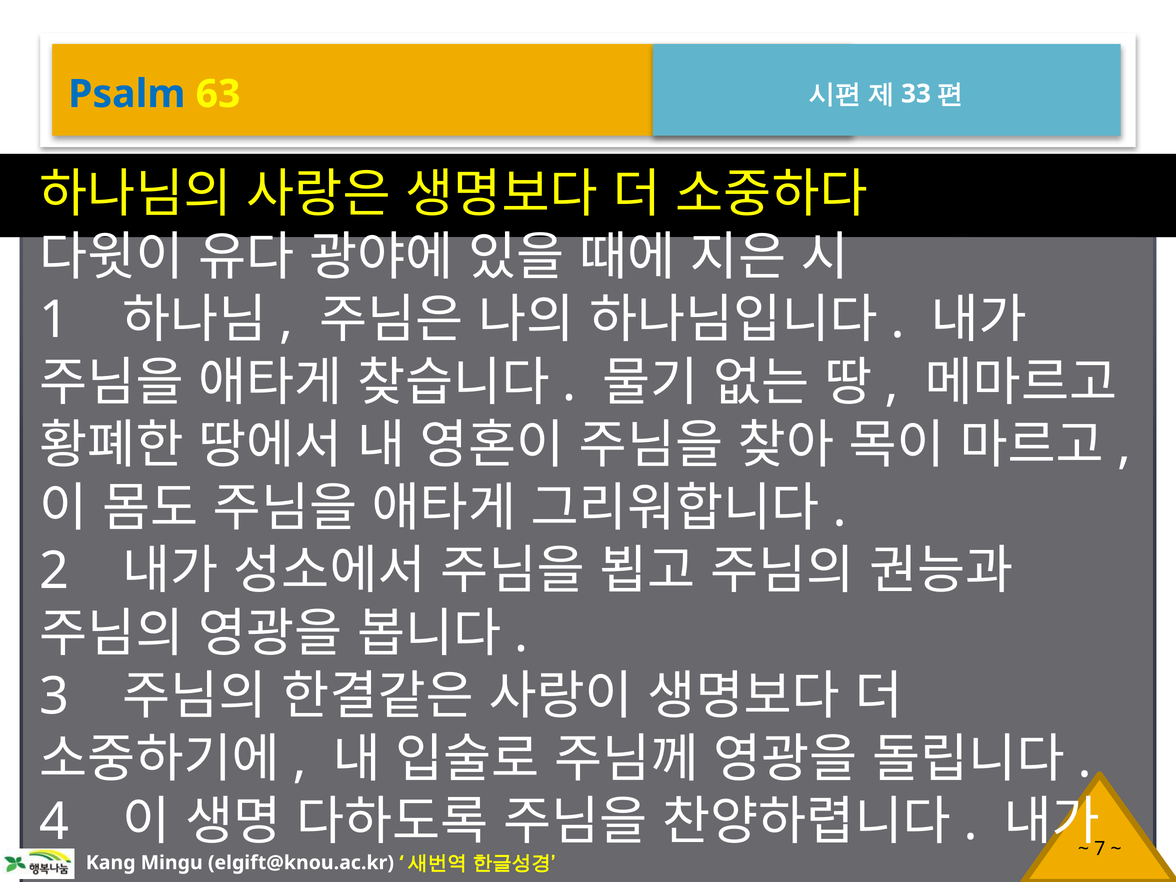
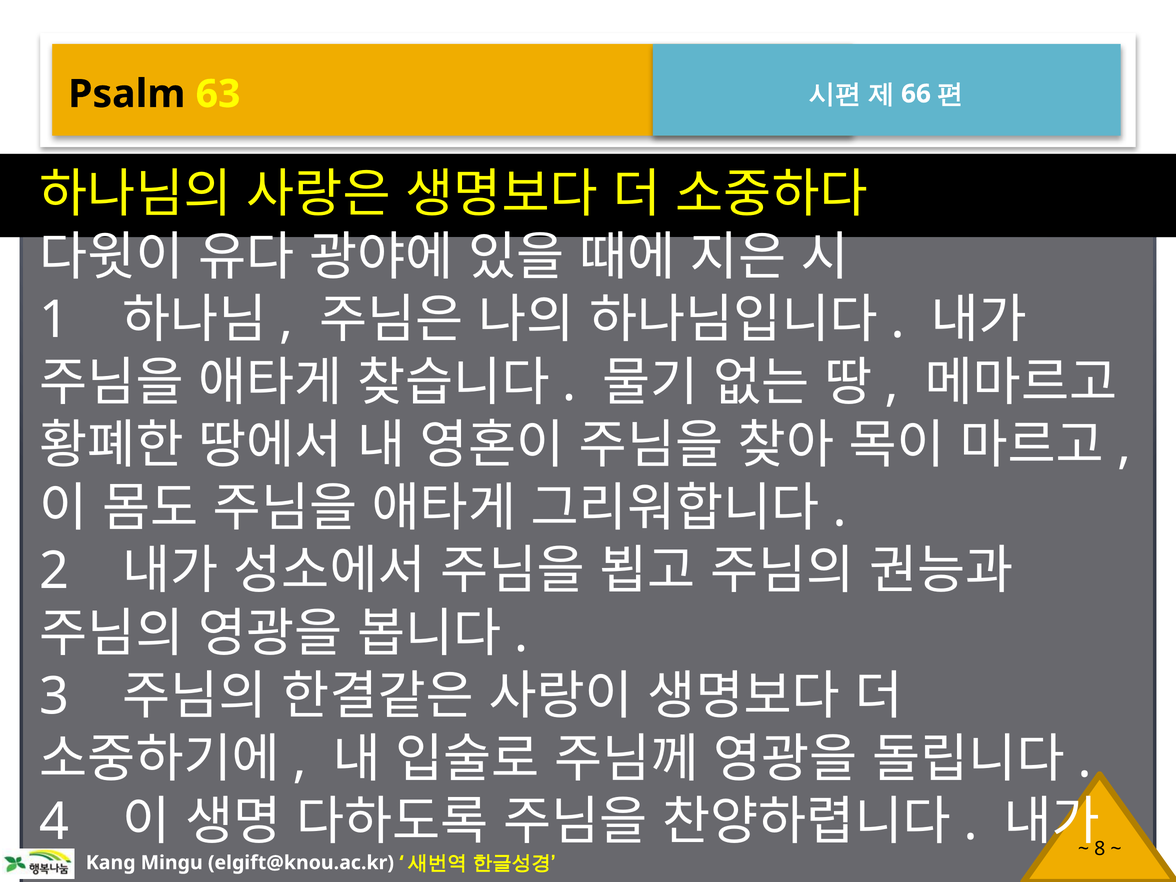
Psalm colour: blue -> black
33: 33 -> 66
7: 7 -> 8
